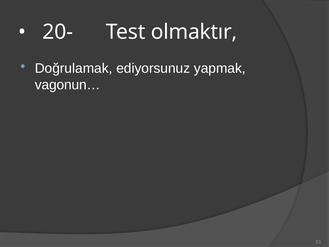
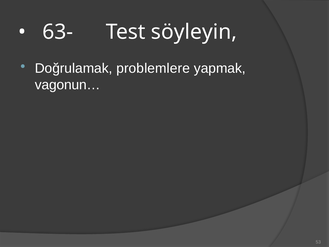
20-: 20- -> 63-
olmaktır: olmaktır -> söyleyin
ediyorsunuz: ediyorsunuz -> problemlere
